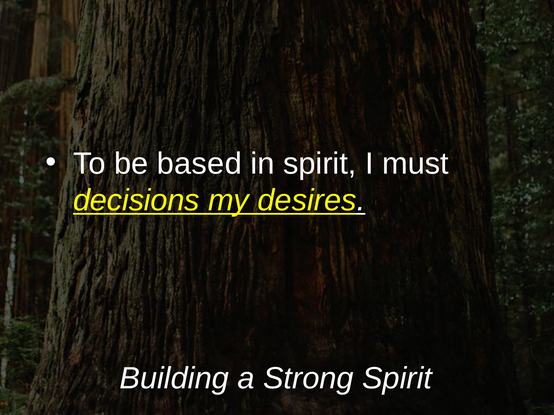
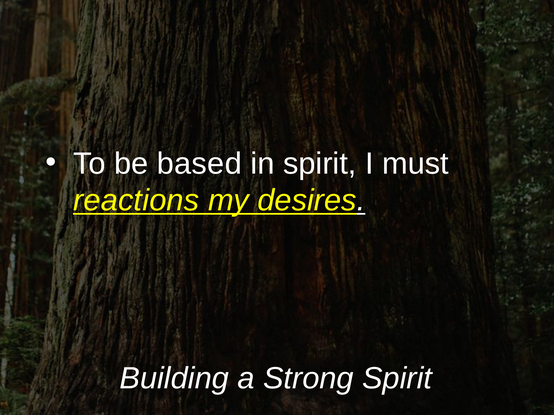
decisions: decisions -> reactions
